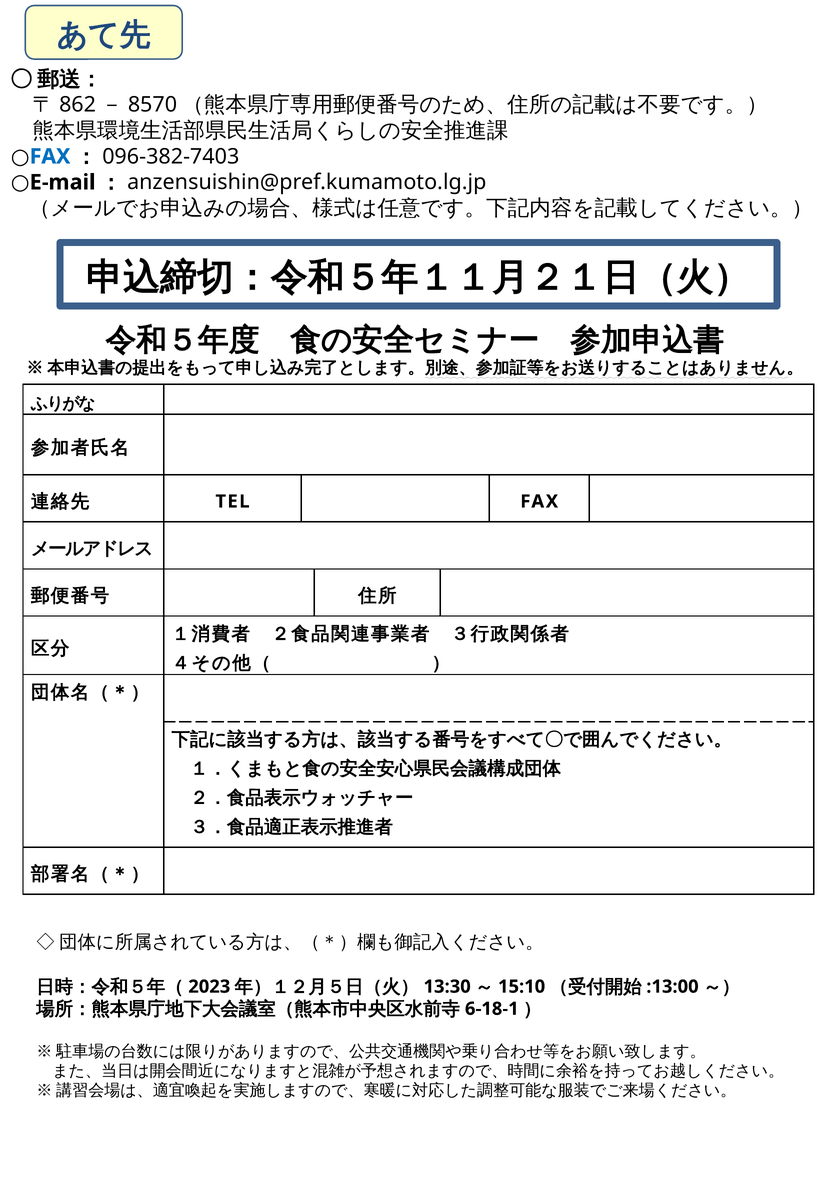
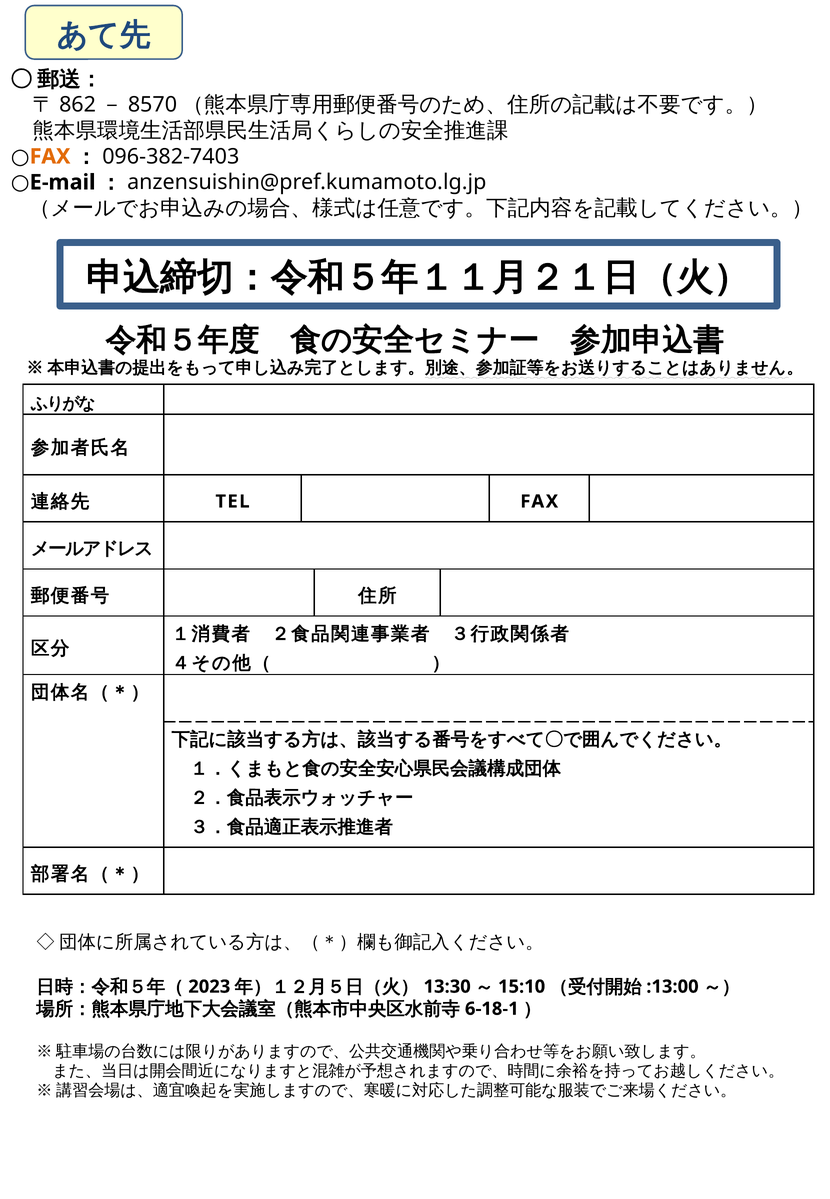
FAX at (50, 156) colour: blue -> orange
